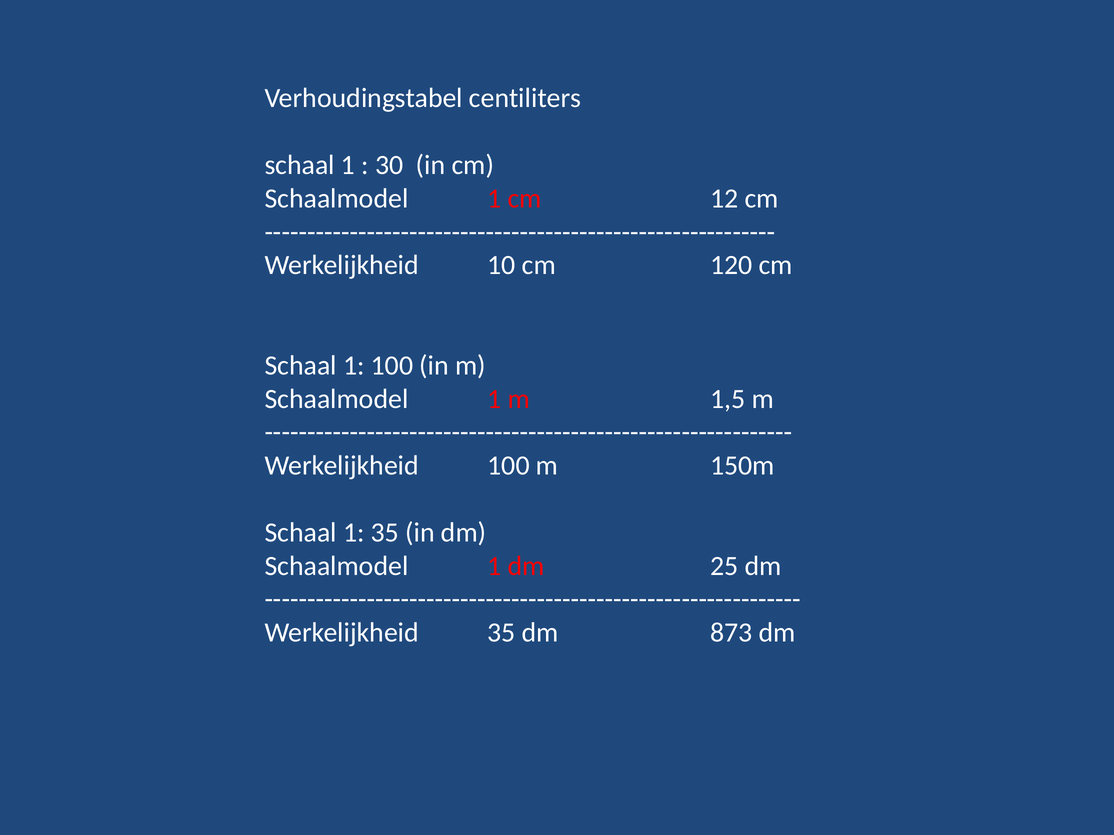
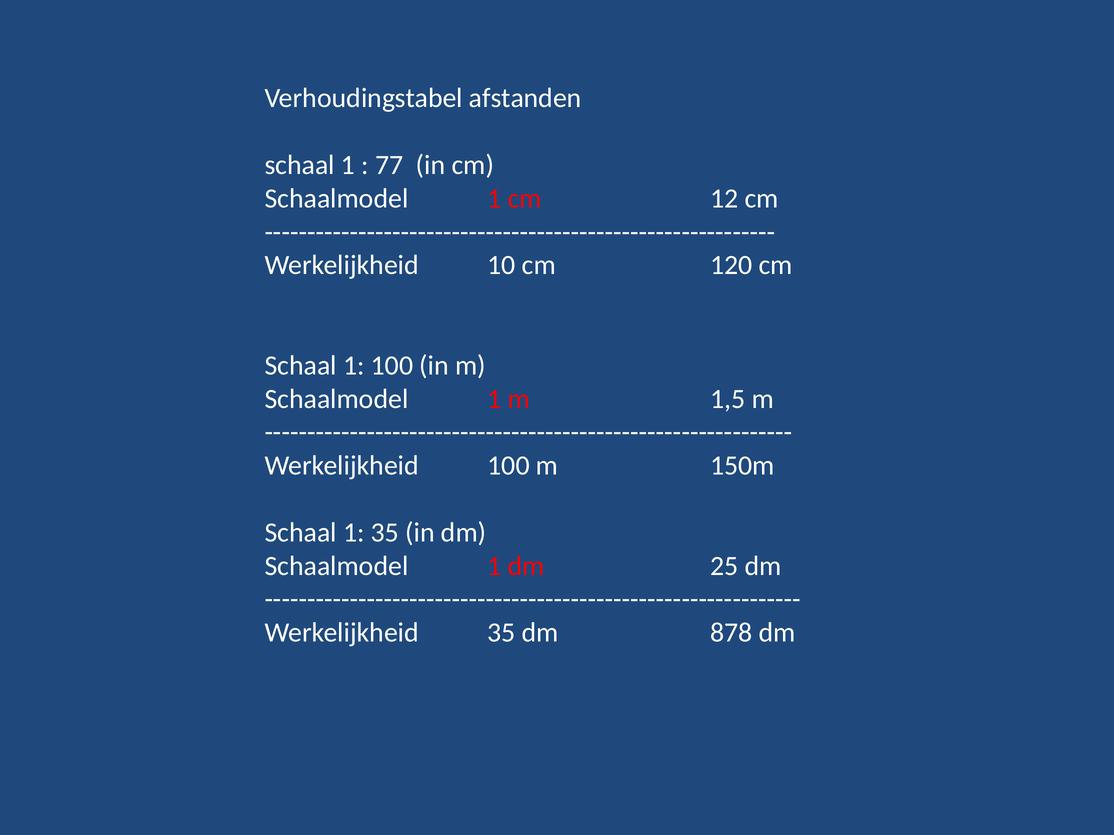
centiliters: centiliters -> afstanden
30: 30 -> 77
873: 873 -> 878
